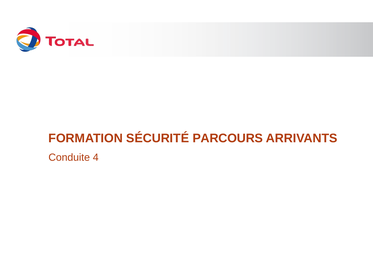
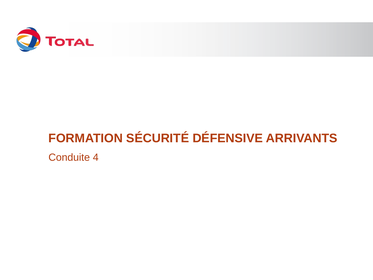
PARCOURS: PARCOURS -> DÉFENSIVE
